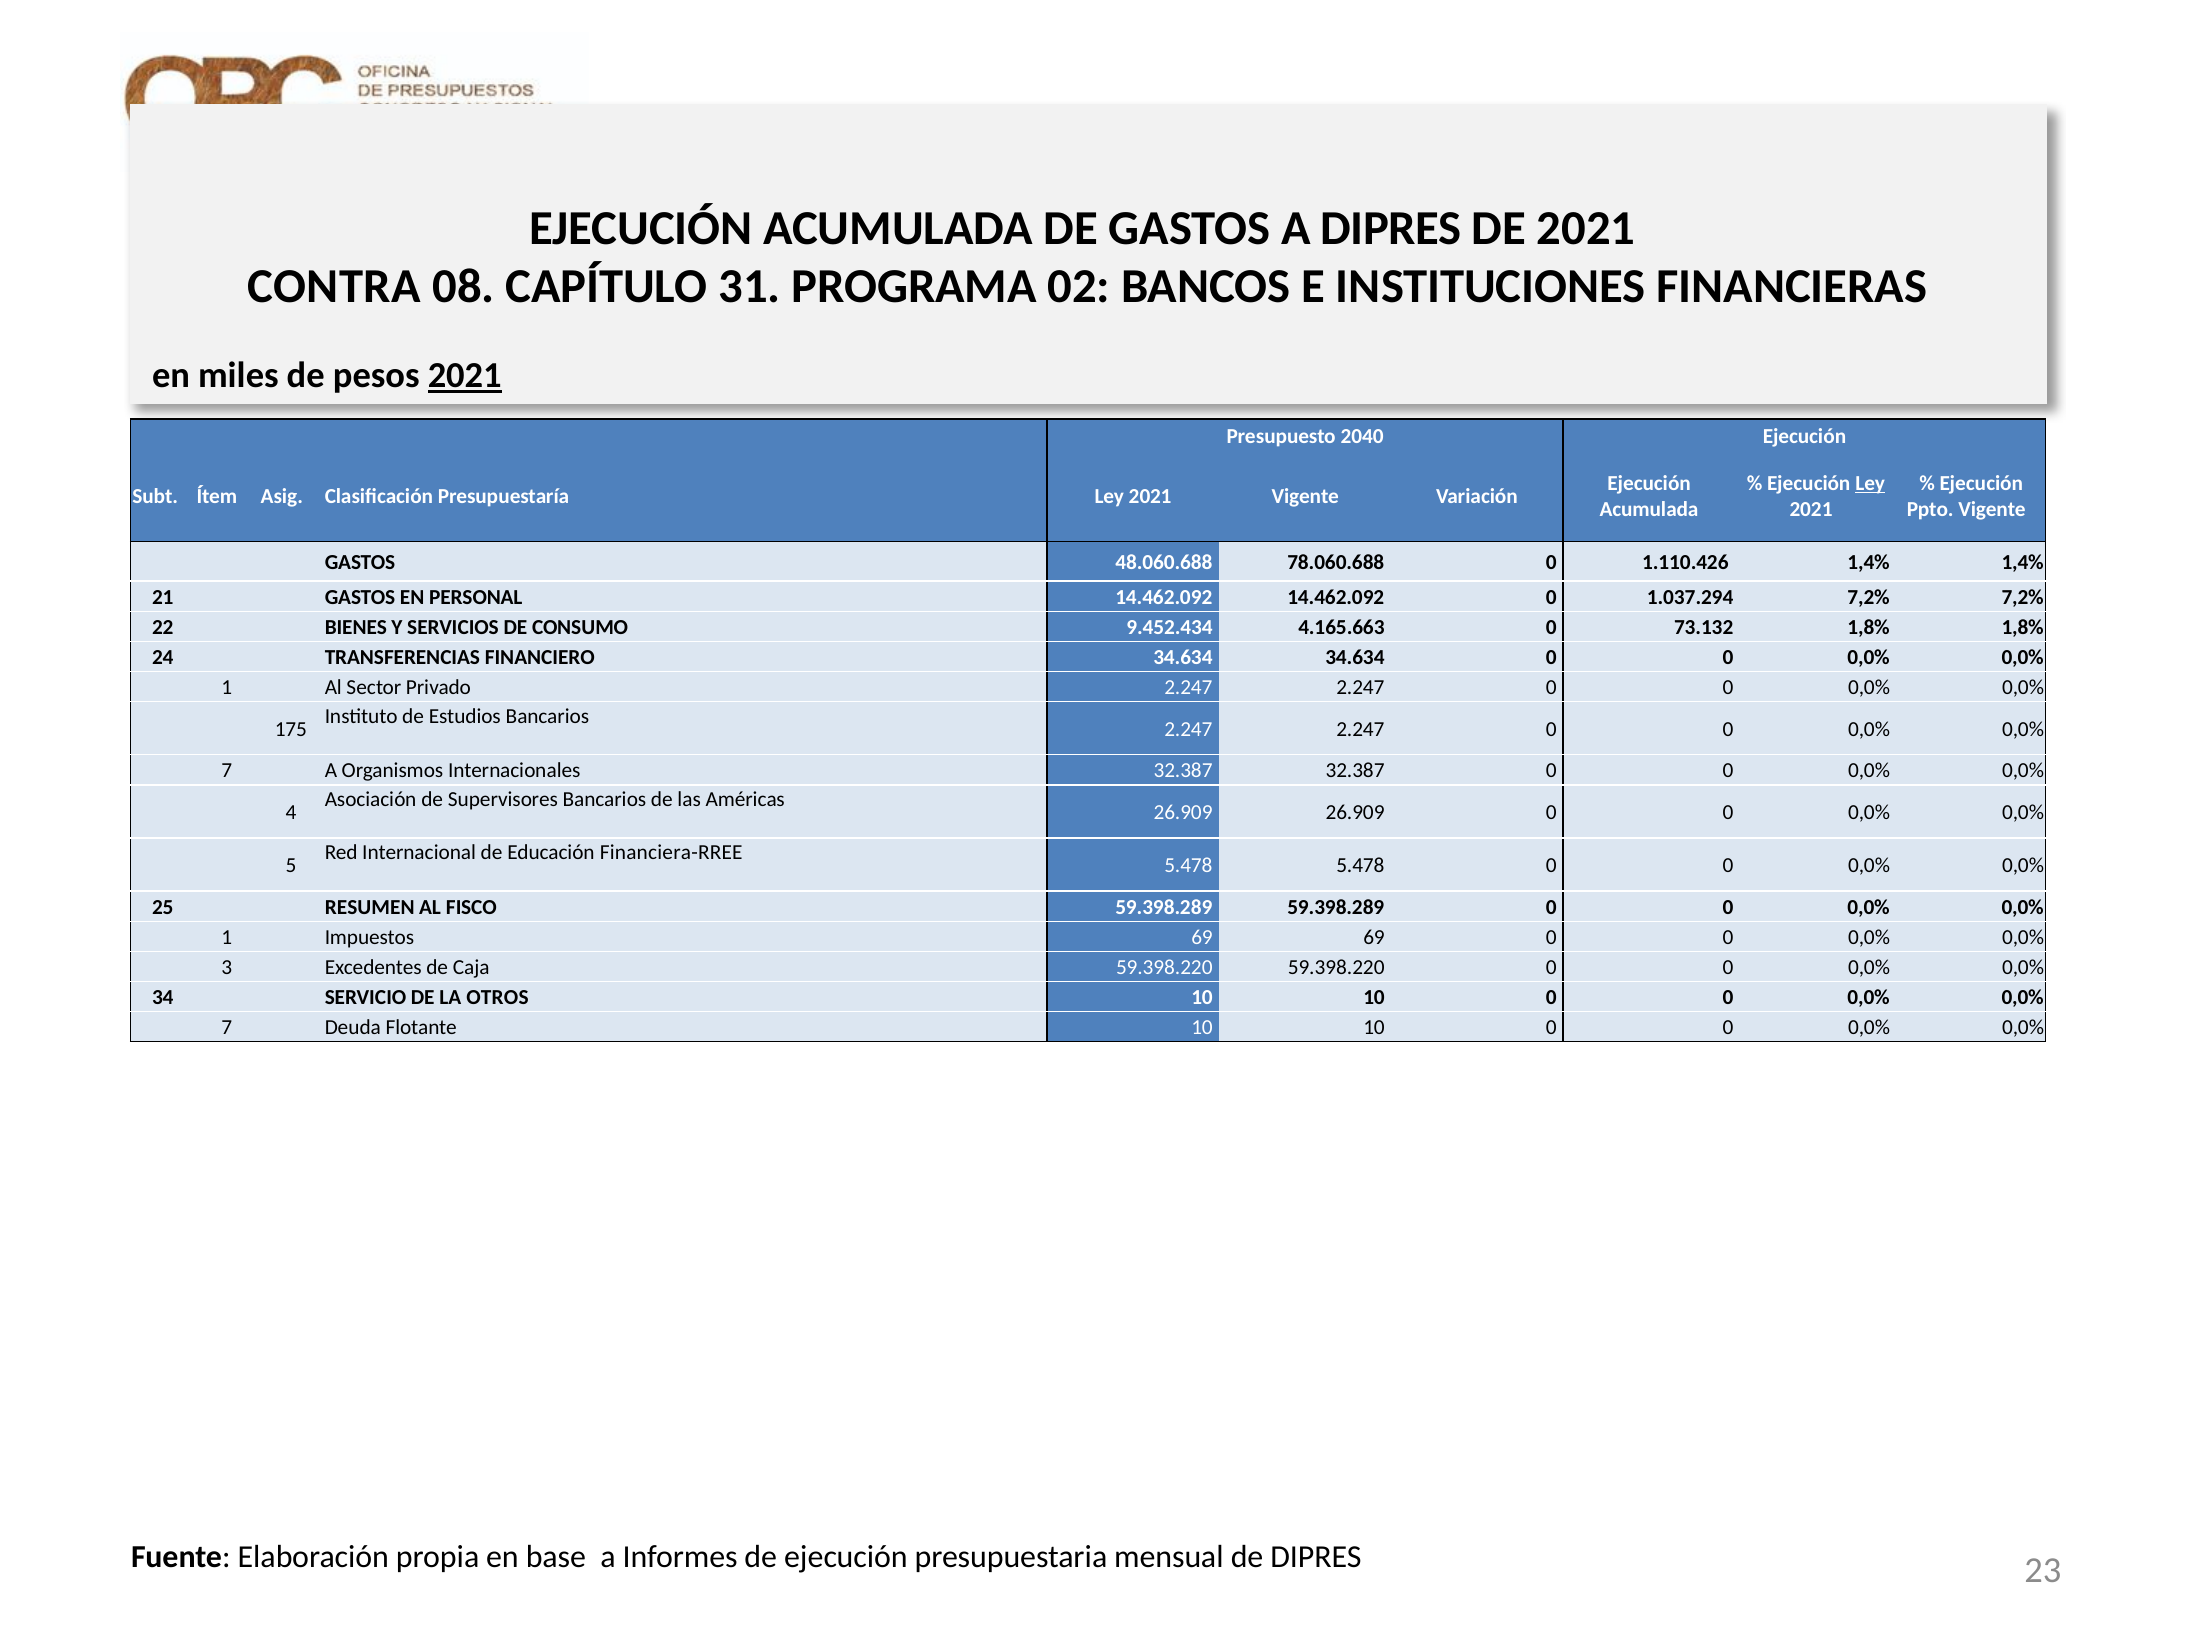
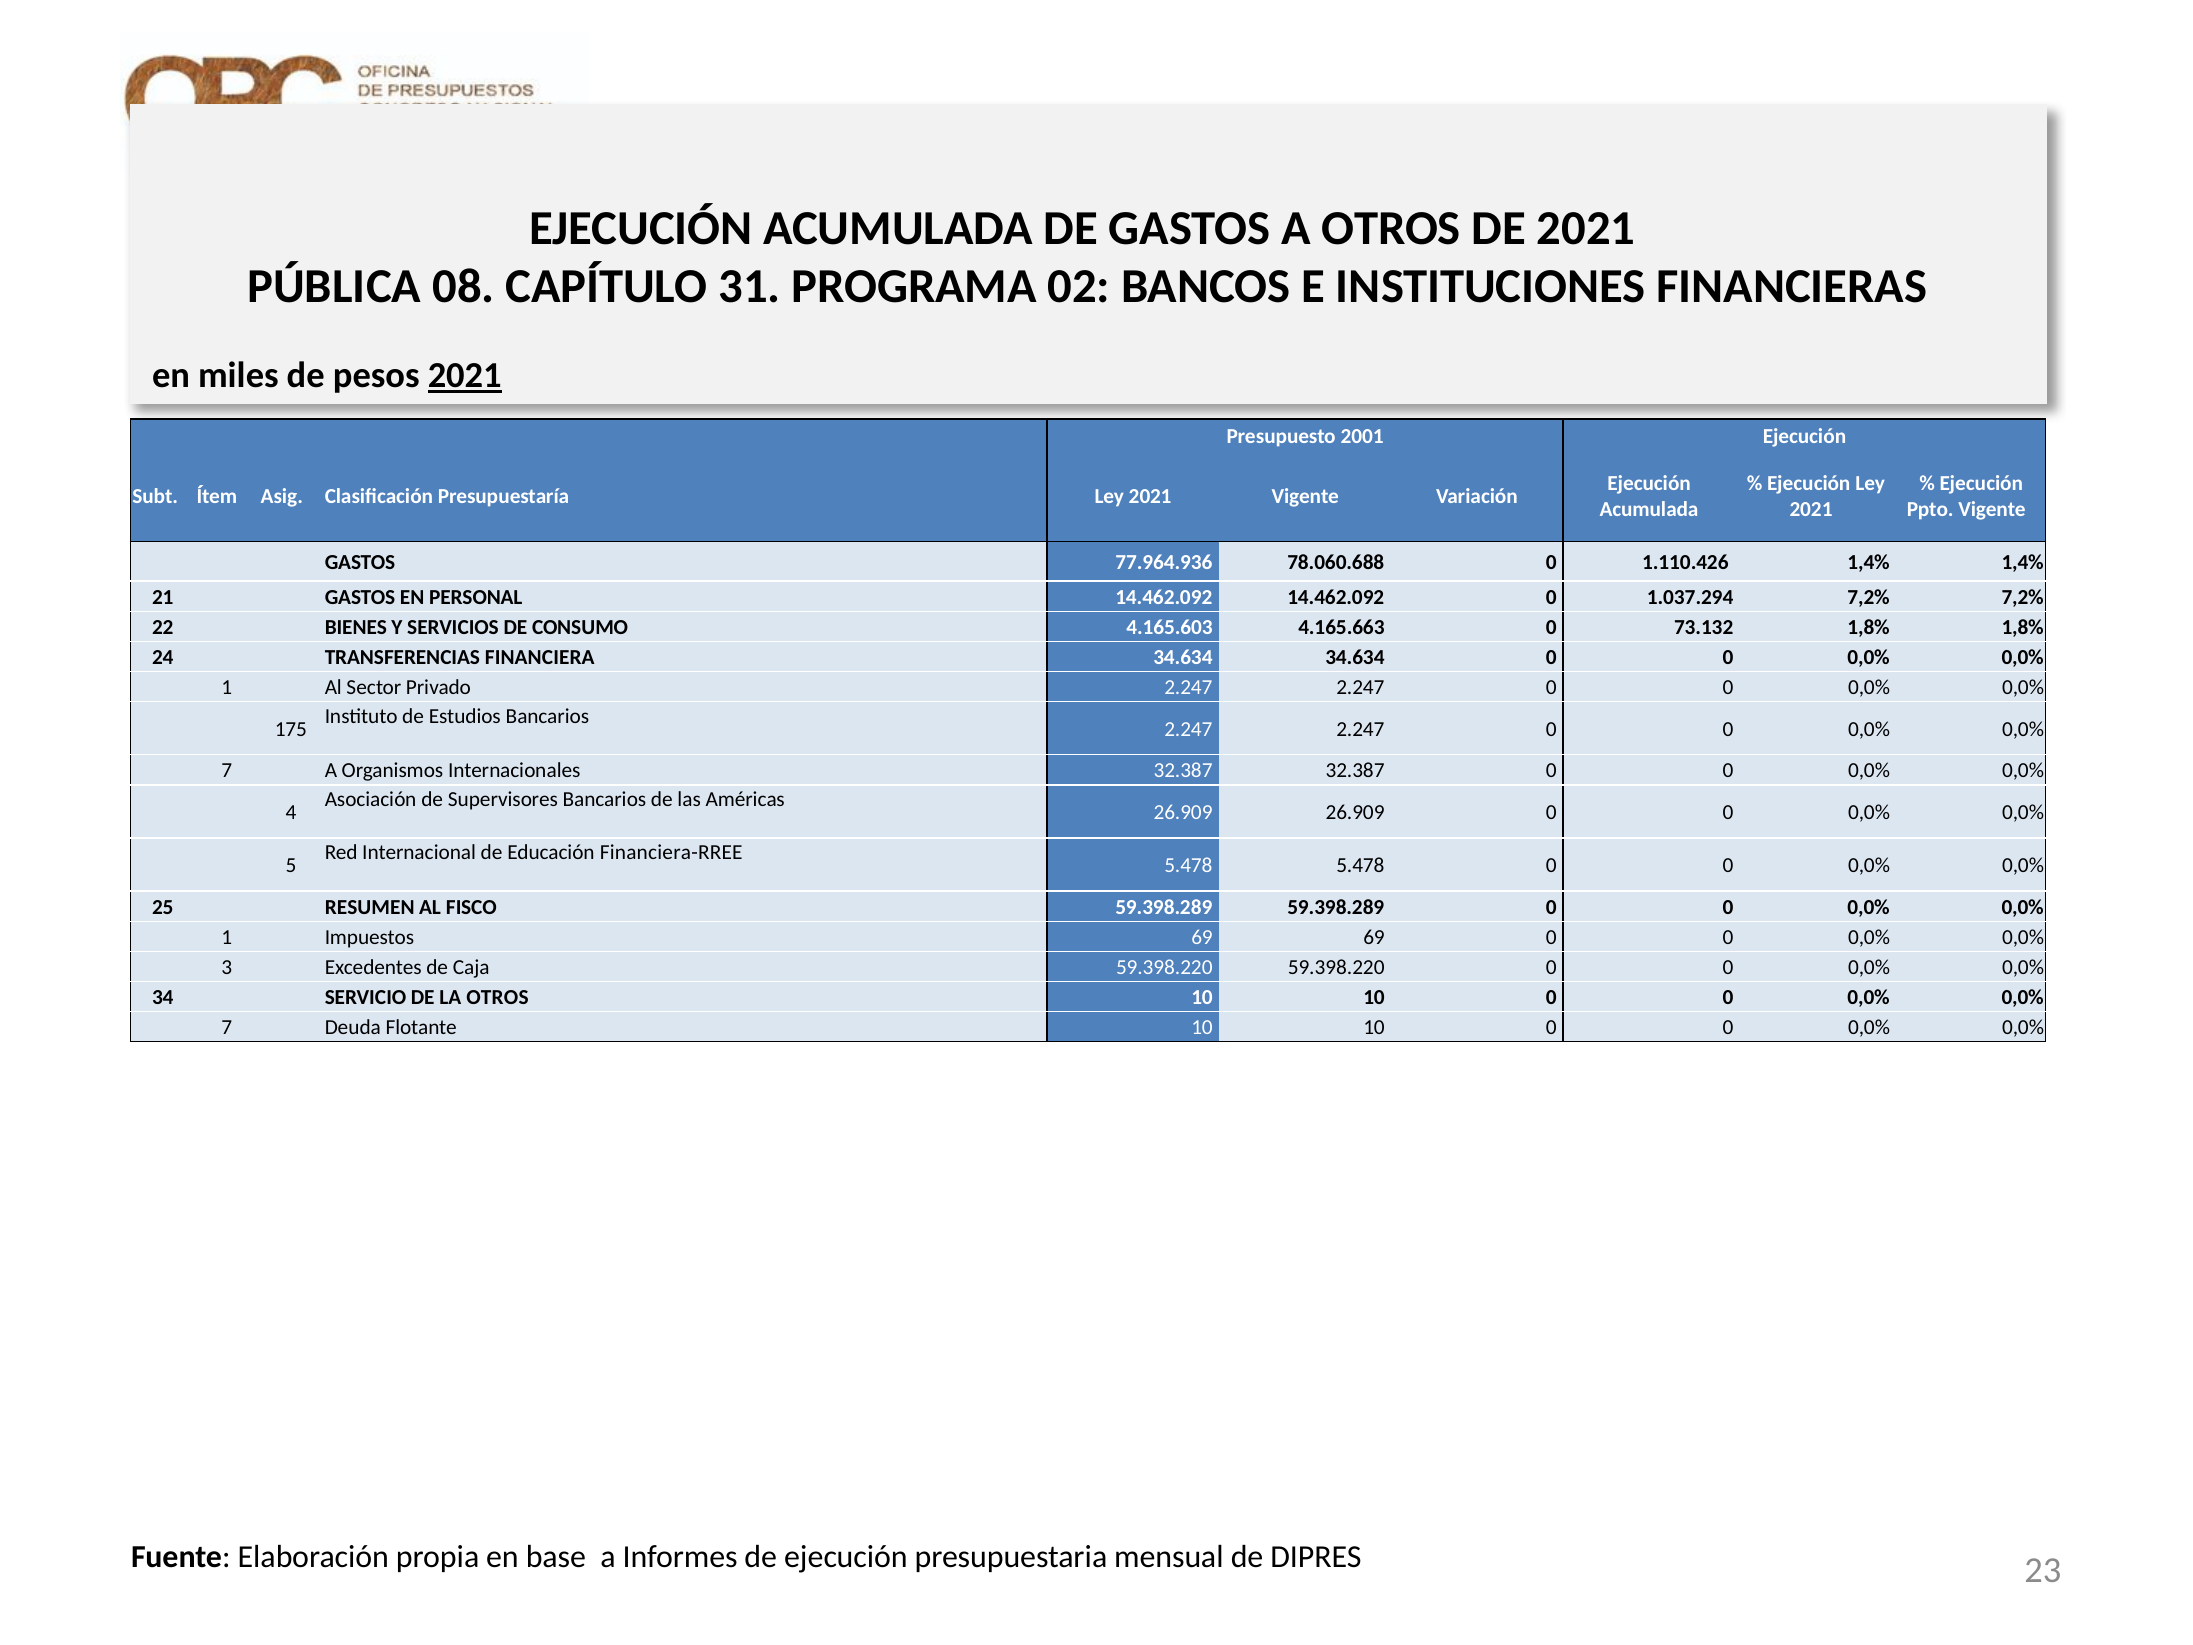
A DIPRES: DIPRES -> OTROS
CONTRA: CONTRA -> PÚBLICA
2040: 2040 -> 2001
Ley at (1870, 483) underline: present -> none
48.060.688: 48.060.688 -> 77.964.936
9.452.434: 9.452.434 -> 4.165.603
FINANCIERO: FINANCIERO -> FINANCIERA
